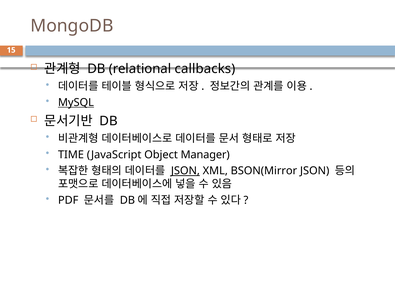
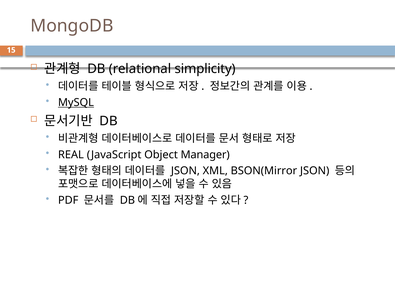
callbacks: callbacks -> simplicity
TIME: TIME -> REAL
JSON at (185, 170) underline: present -> none
